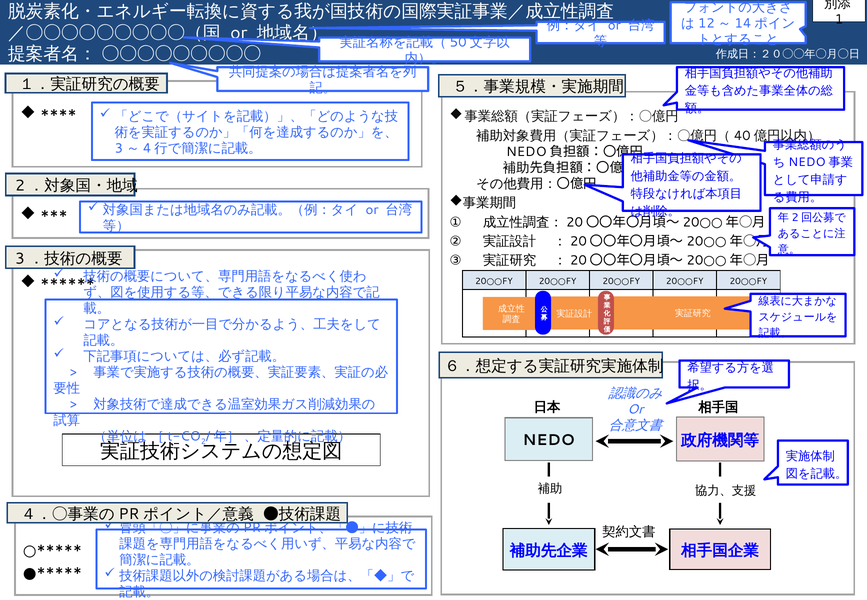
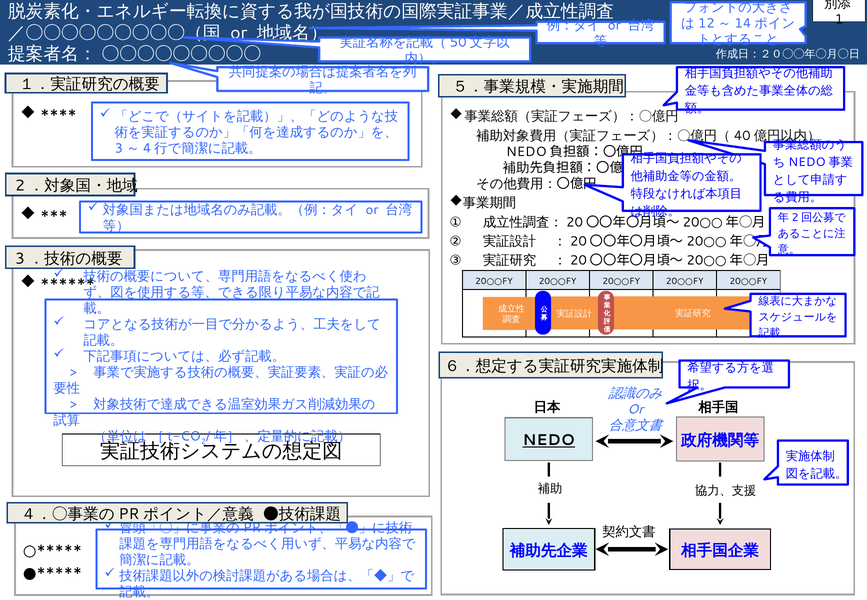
NEDO underline: none -> present
